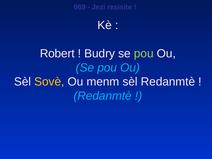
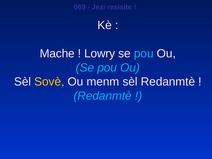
Robert: Robert -> Mache
Budry: Budry -> Lowry
pou at (144, 53) colour: light green -> light blue
